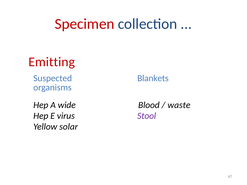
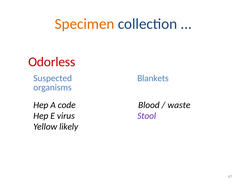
Specimen colour: red -> orange
Emitting: Emitting -> Odorless
wide: wide -> code
solar: solar -> likely
